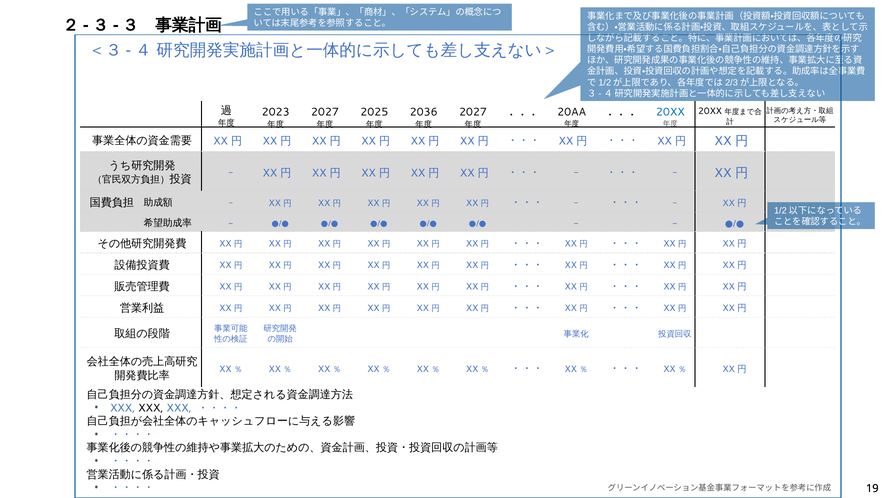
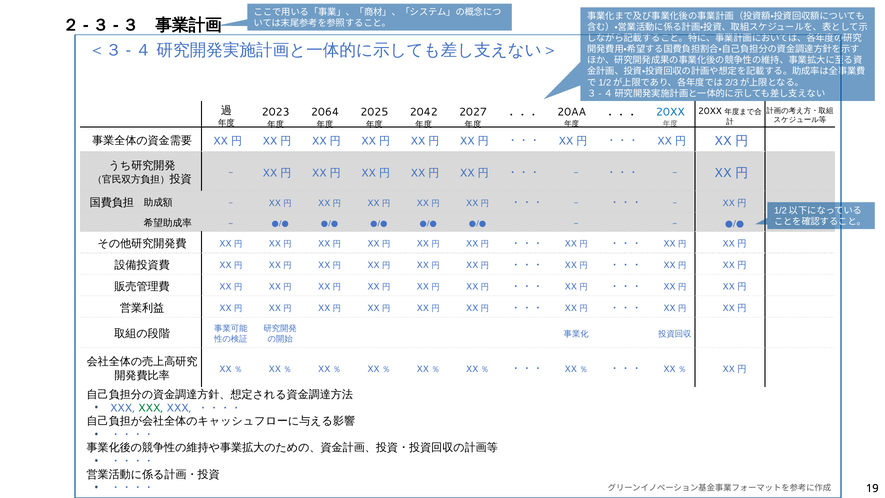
2027 at (325, 112): 2027 -> 2064
2036: 2036 -> 2042
XXX at (151, 408) colour: black -> green
